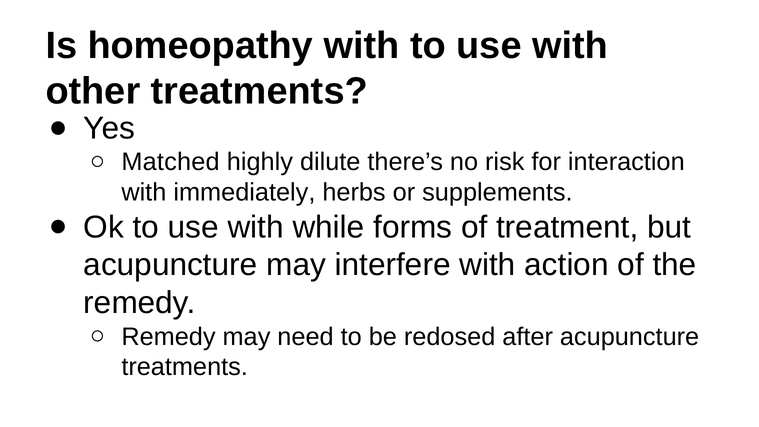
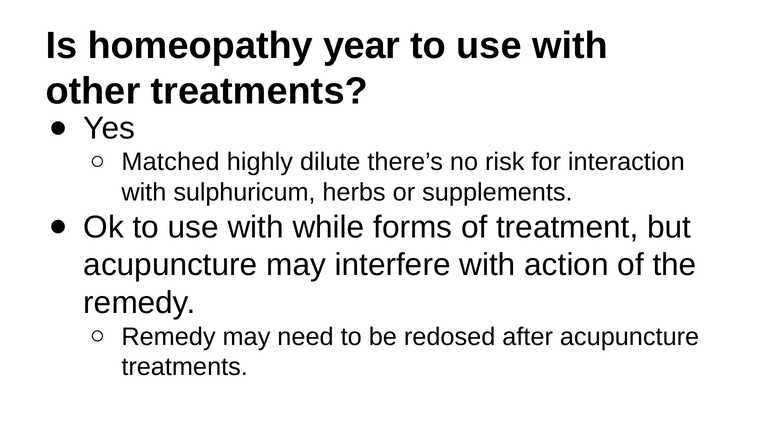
homeopathy with: with -> year
immediately: immediately -> sulphuricum
